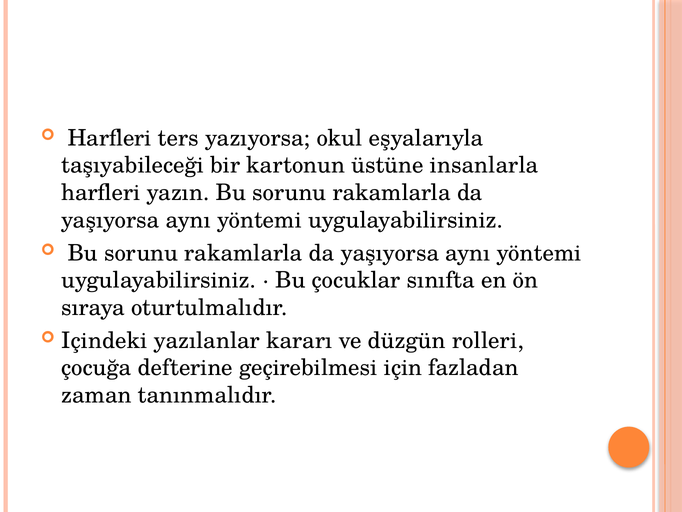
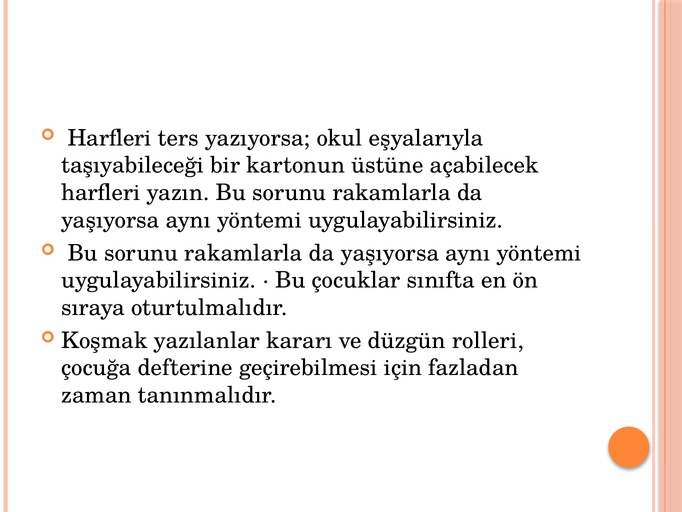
insanlarla: insanlarla -> açabilecek
Içindeki: Içindeki -> Koşmak
